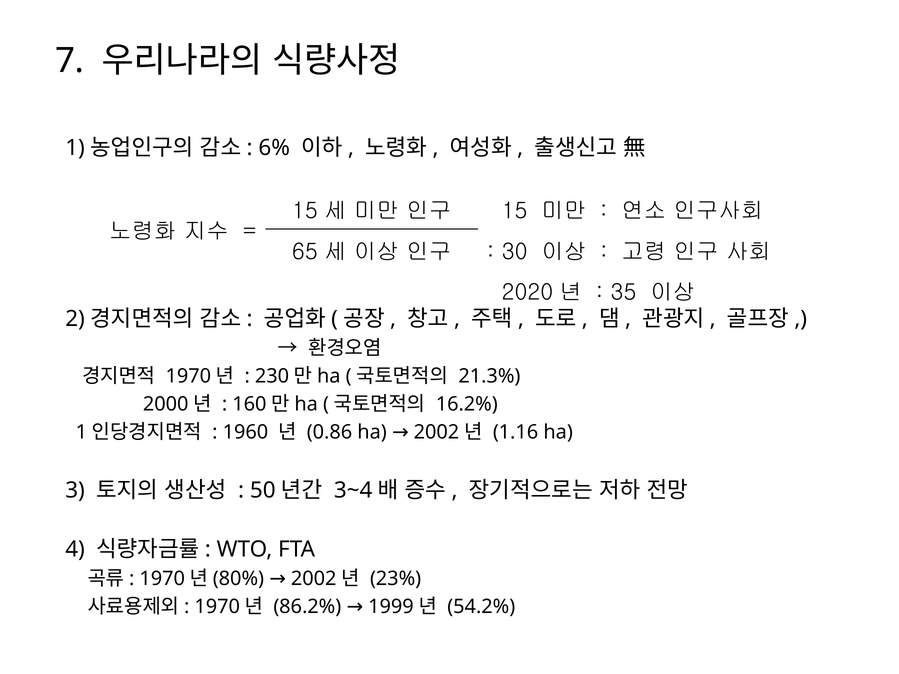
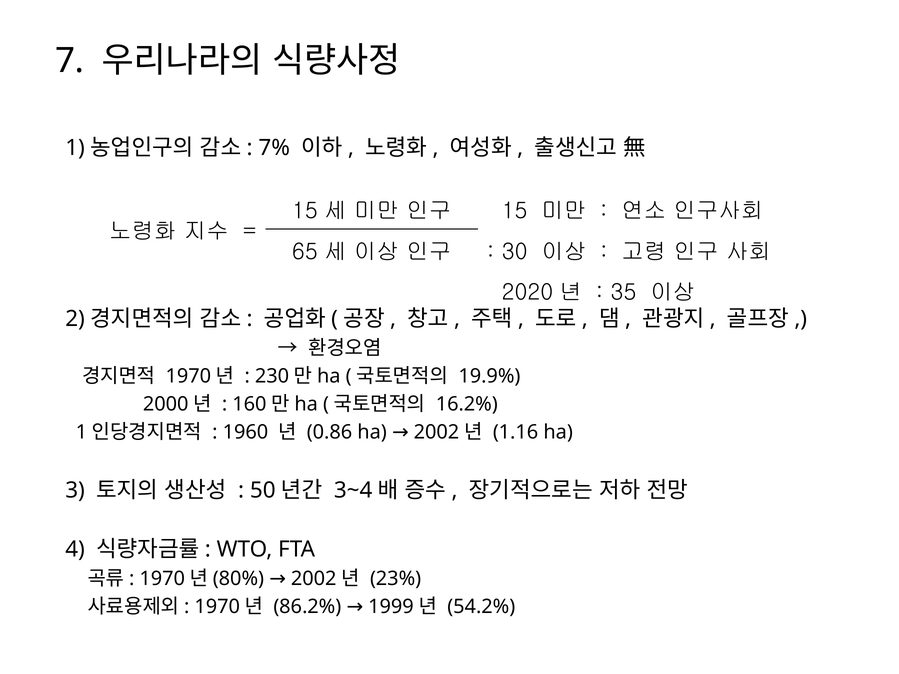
6%: 6% -> 7%
21.3%: 21.3% -> 19.9%
